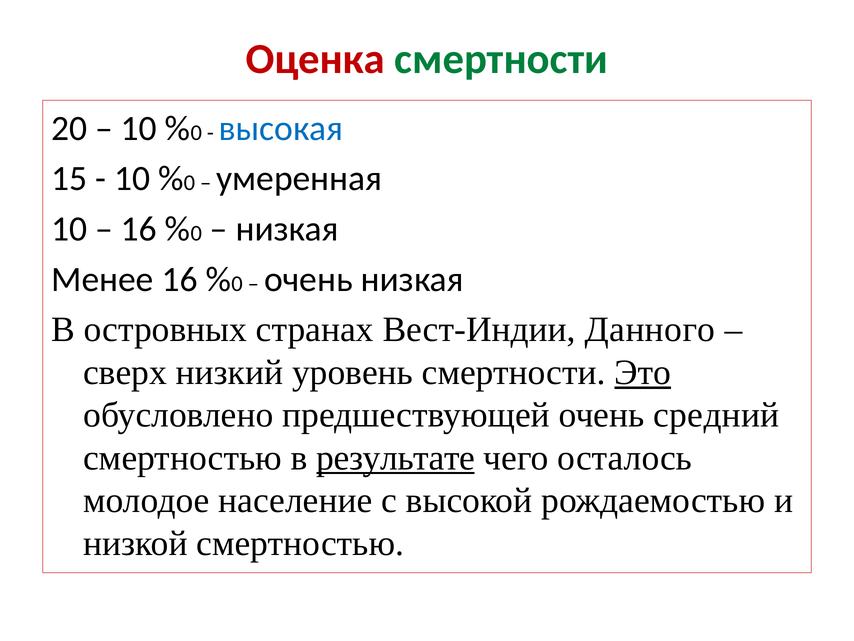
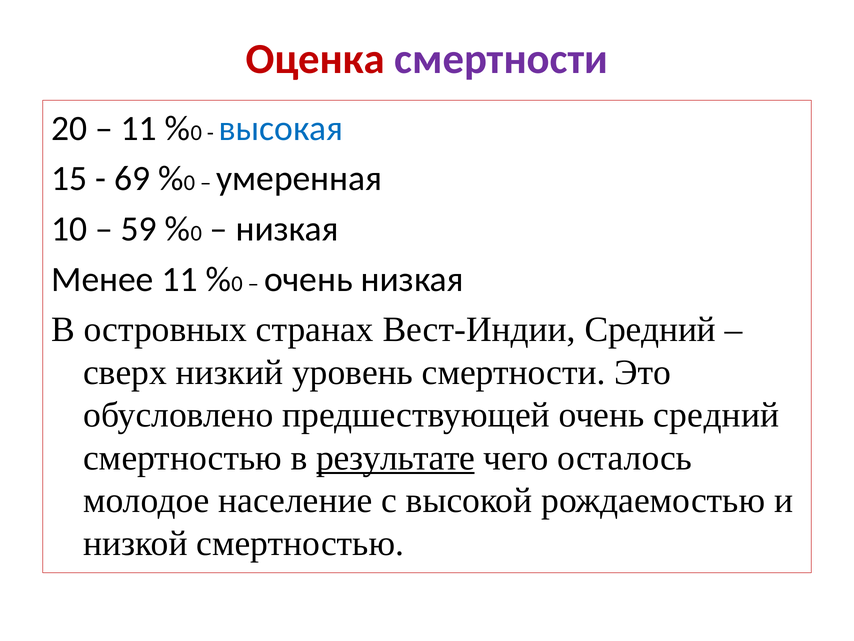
смертности at (501, 59) colour: green -> purple
10 at (139, 128): 10 -> 11
10 at (132, 178): 10 -> 69
16 at (139, 229): 16 -> 59
Менее 16: 16 -> 11
Вест-Индии Данного: Данного -> Средний
Это underline: present -> none
